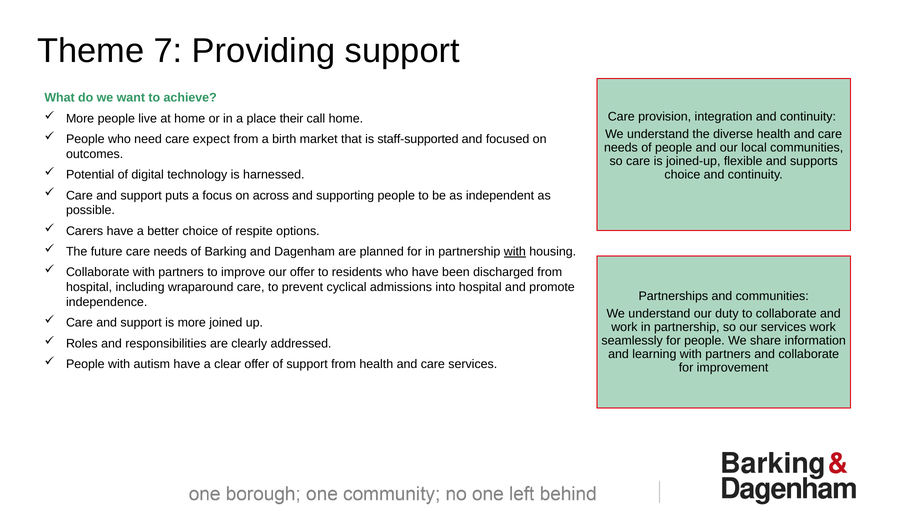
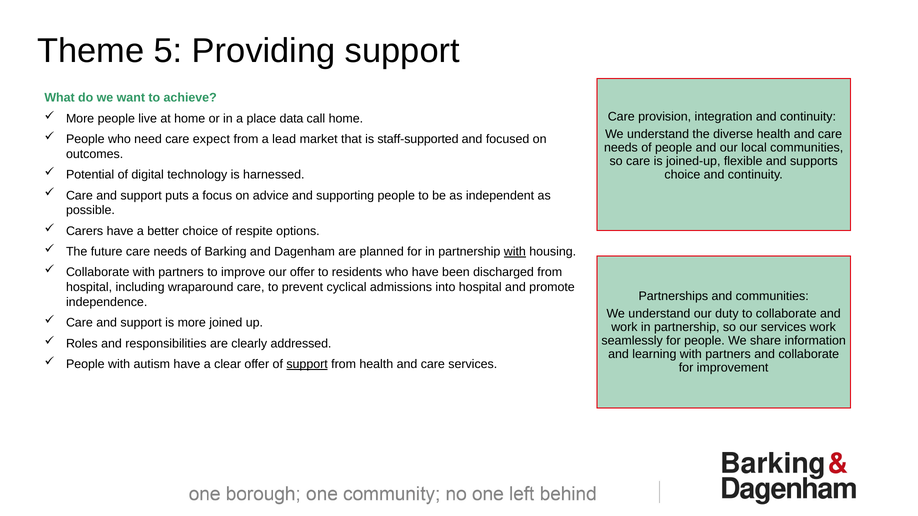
7: 7 -> 5
their: their -> data
birth: birth -> lead
across: across -> advice
support at (307, 364) underline: none -> present
